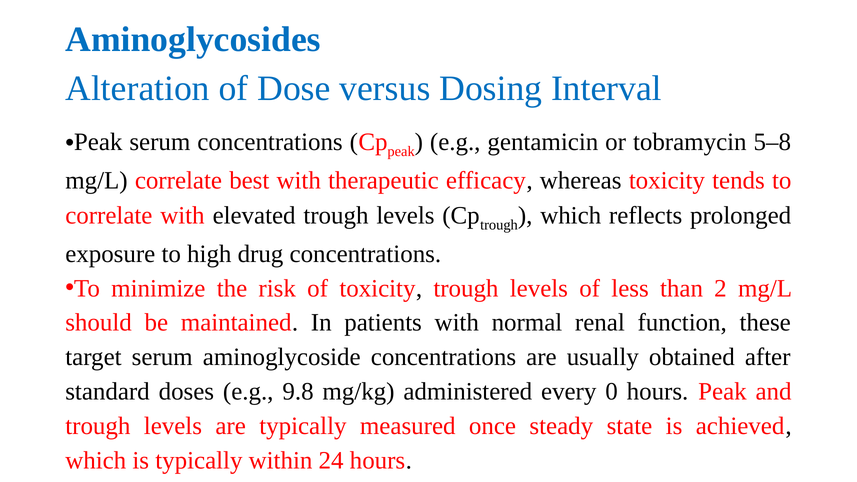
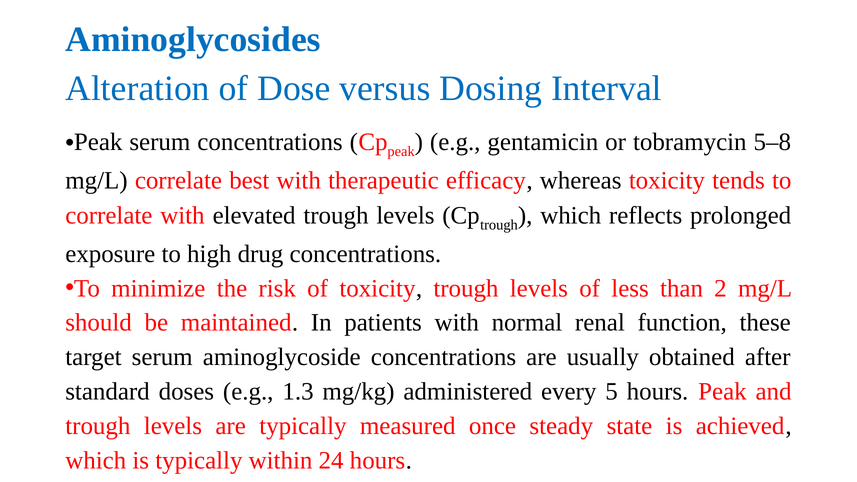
9.8: 9.8 -> 1.3
0: 0 -> 5
